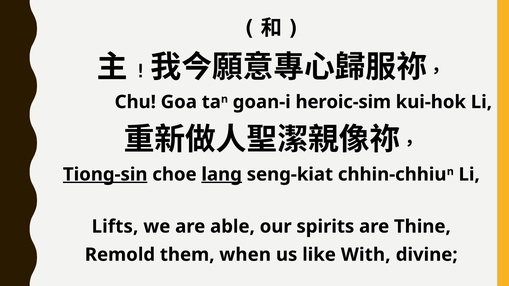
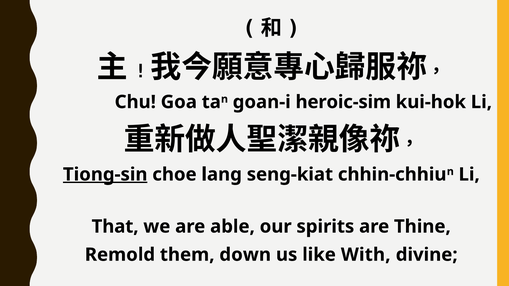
lang underline: present -> none
Lifts: Lifts -> That
when: when -> down
